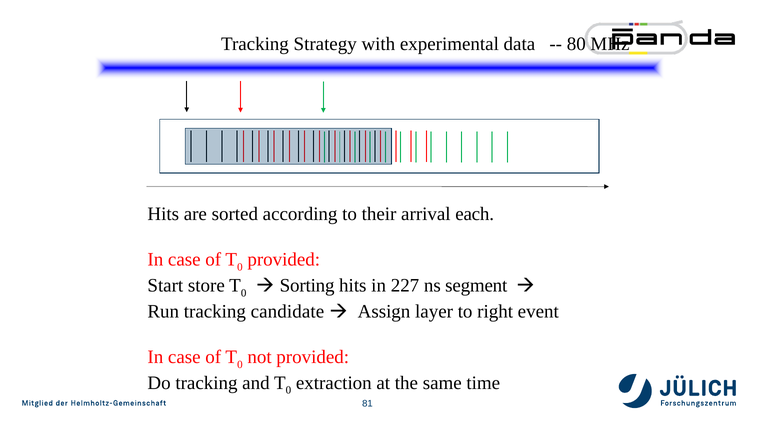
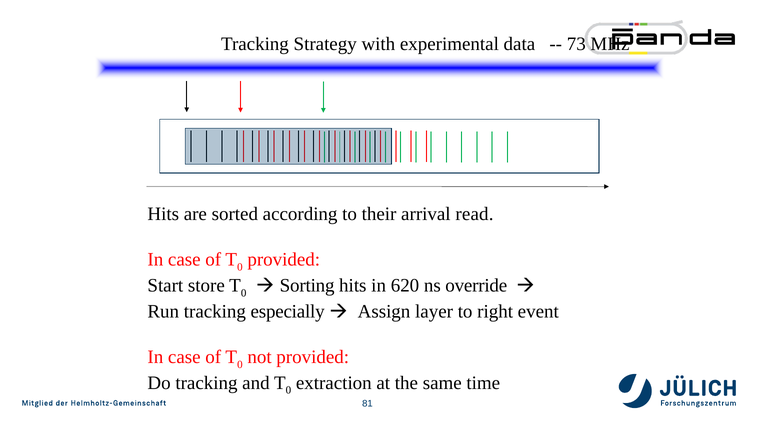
80: 80 -> 73
each: each -> read
227: 227 -> 620
segment: segment -> override
candidate: candidate -> especially
